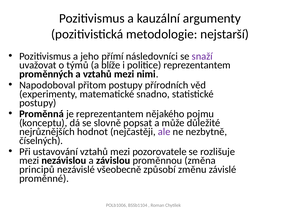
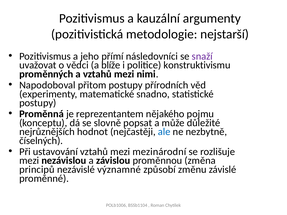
týmů: týmů -> vědci
politice reprezentantem: reprezentantem -> konstruktivismu
ale colour: purple -> blue
pozorovatele: pozorovatele -> mezinárodní
všeobecně: všeobecně -> významné
